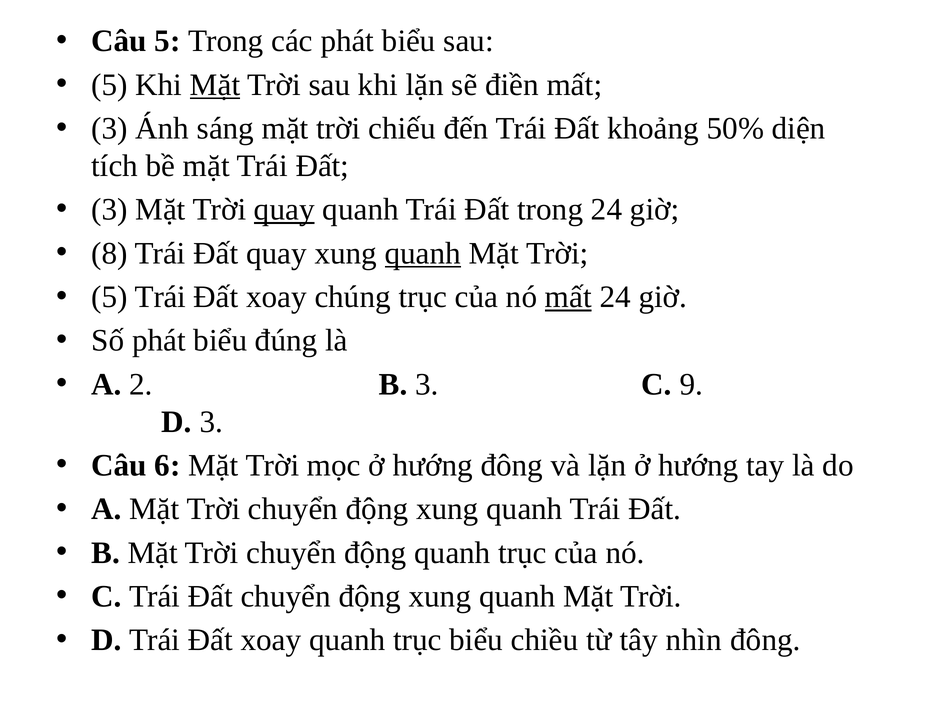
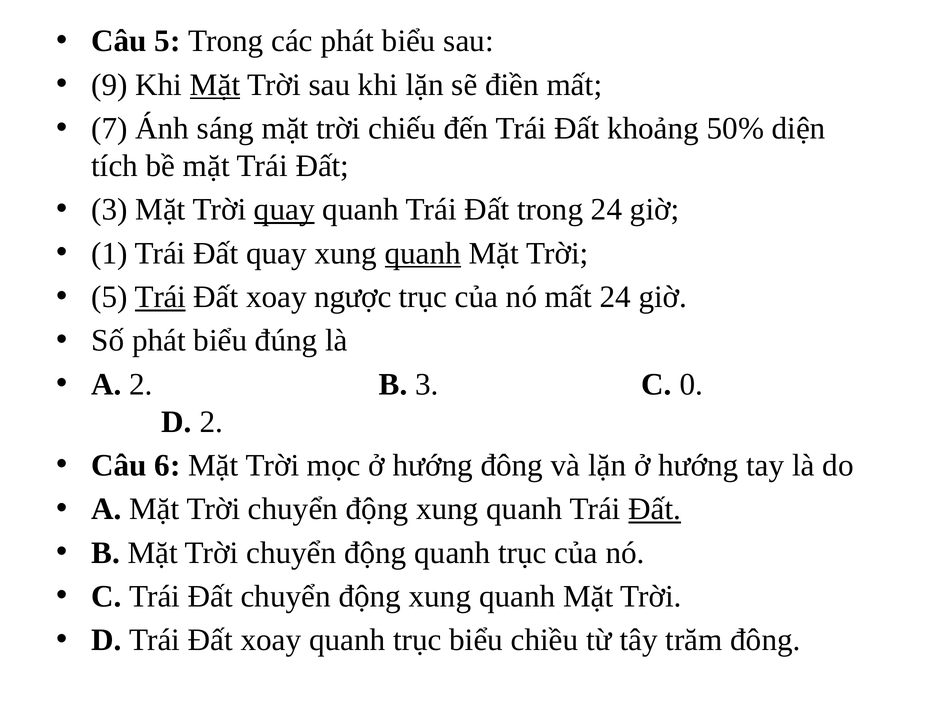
5 at (109, 85): 5 -> 9
3 at (109, 129): 3 -> 7
8: 8 -> 1
Trái at (160, 297) underline: none -> present
chúng: chúng -> ngược
mất at (568, 297) underline: present -> none
9: 9 -> 0
D 3: 3 -> 2
Đất at (655, 509) underline: none -> present
nhìn: nhìn -> trăm
